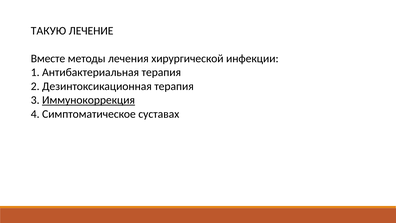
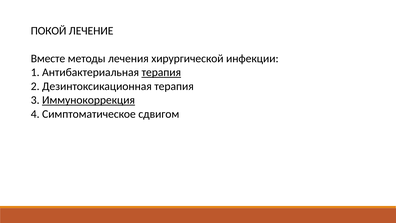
ТАКУЮ: ТАКУЮ -> ПОКОЙ
терапия at (161, 72) underline: none -> present
суставах: суставах -> сдвигом
